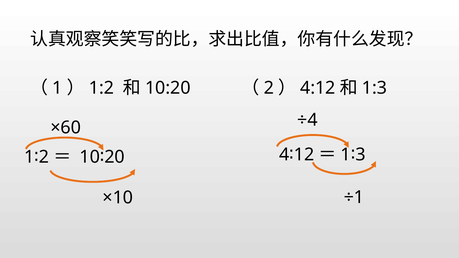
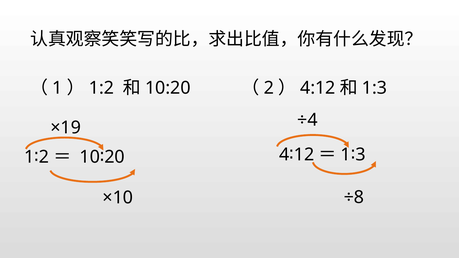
×60: ×60 -> ×19
÷1: ÷1 -> ÷8
